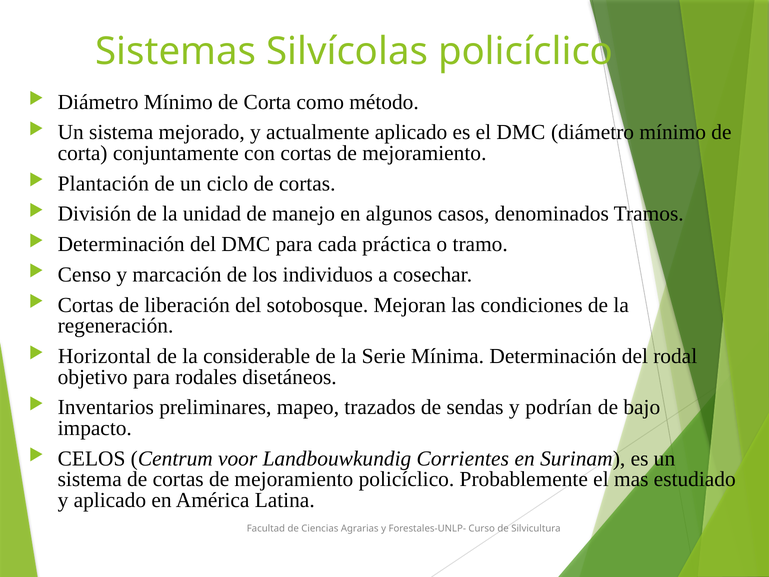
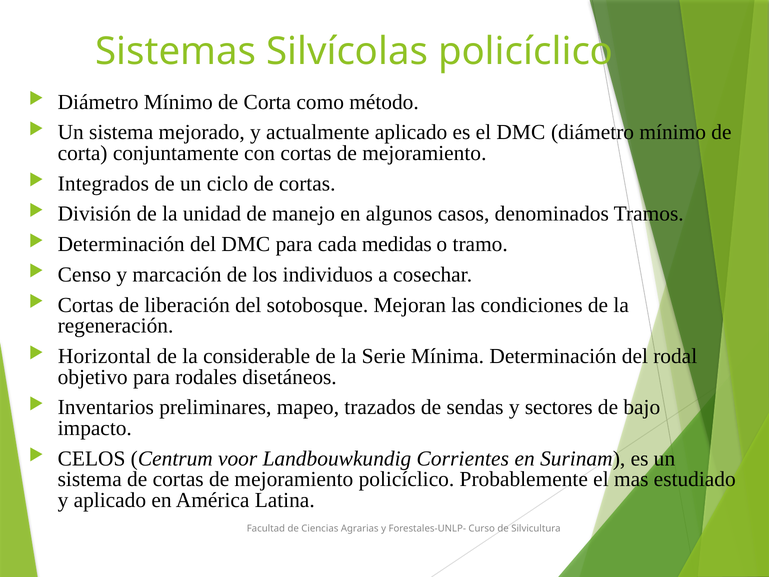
Plantación: Plantación -> Integrados
práctica: práctica -> medidas
podrían: podrían -> sectores
